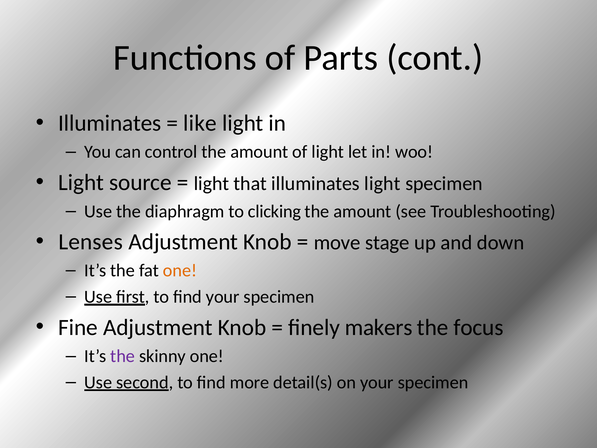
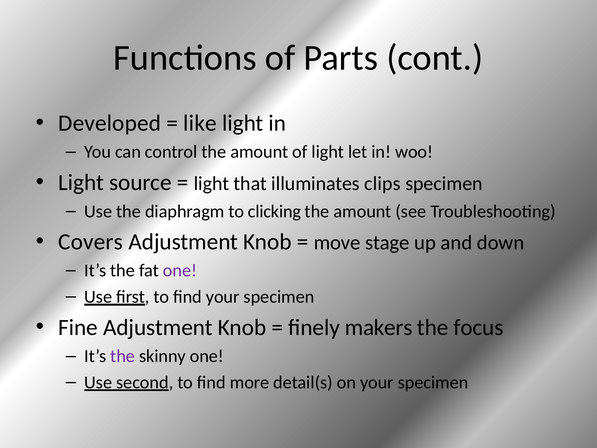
Illuminates at (110, 123): Illuminates -> Developed
illuminates light: light -> clips
Lenses: Lenses -> Covers
one at (180, 270) colour: orange -> purple
